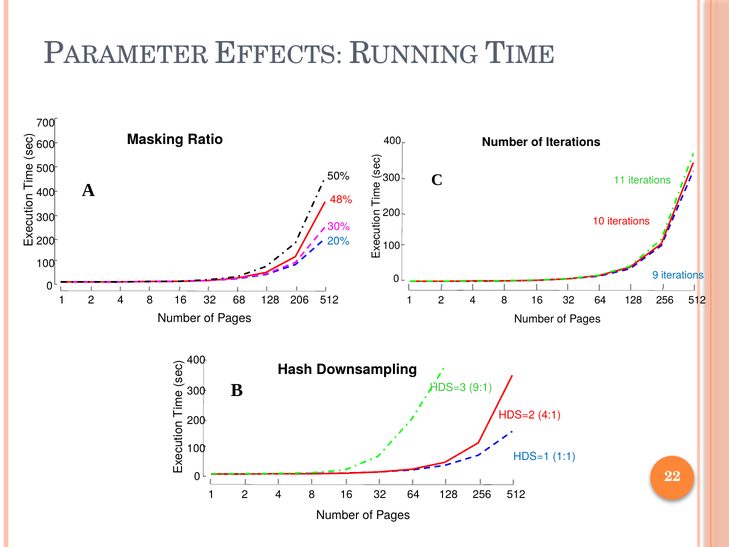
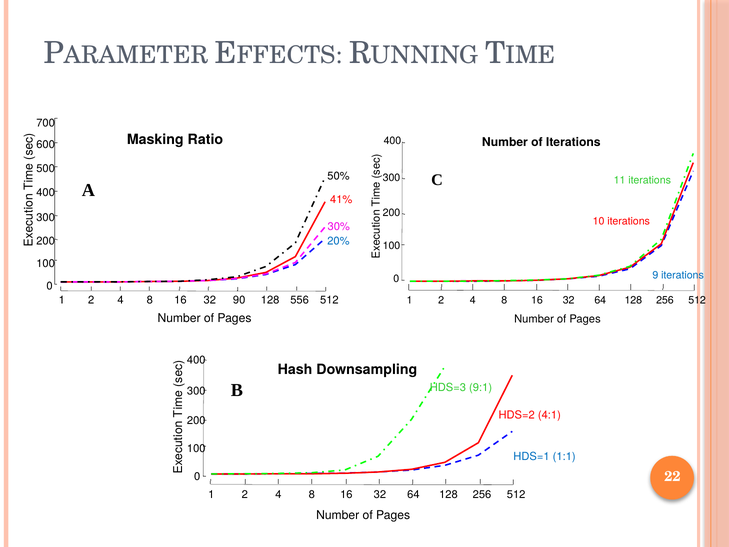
48%: 48% -> 41%
68: 68 -> 90
206: 206 -> 556
